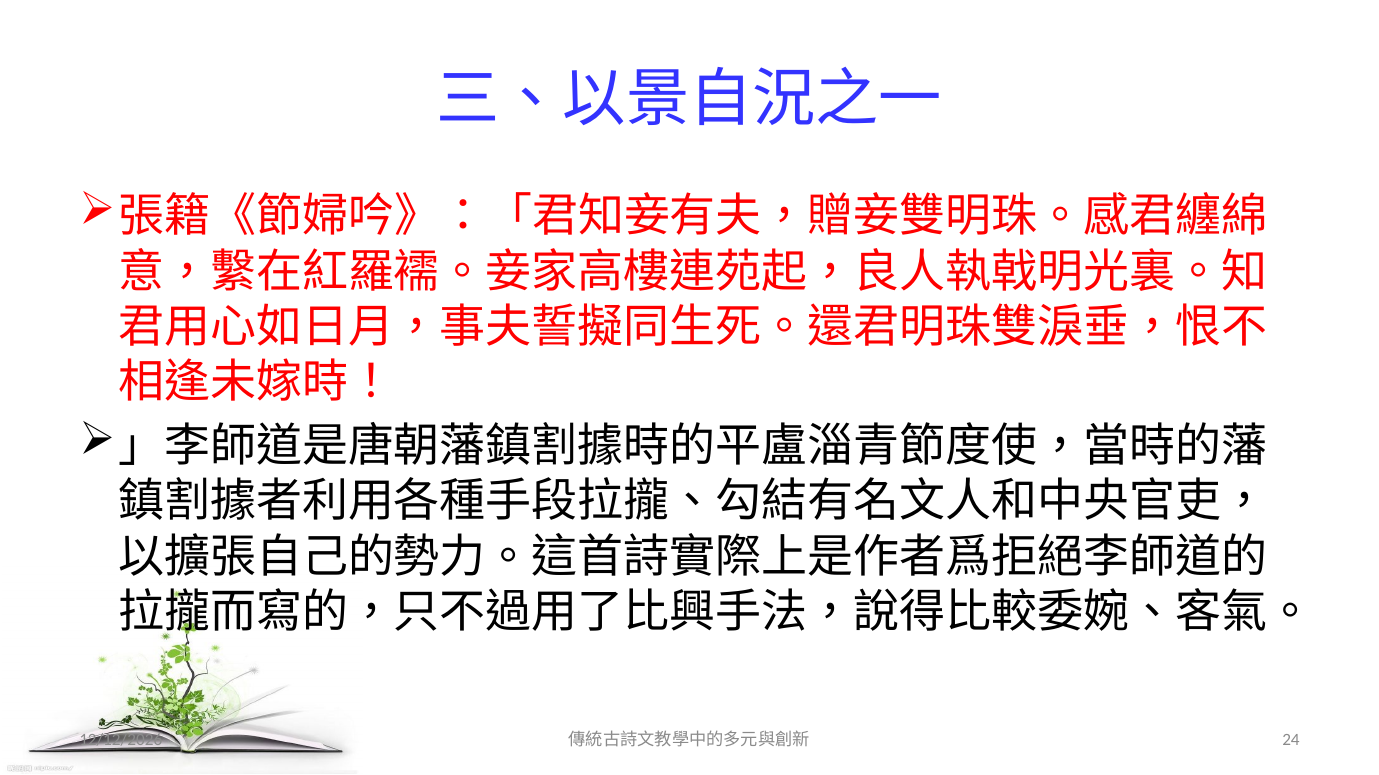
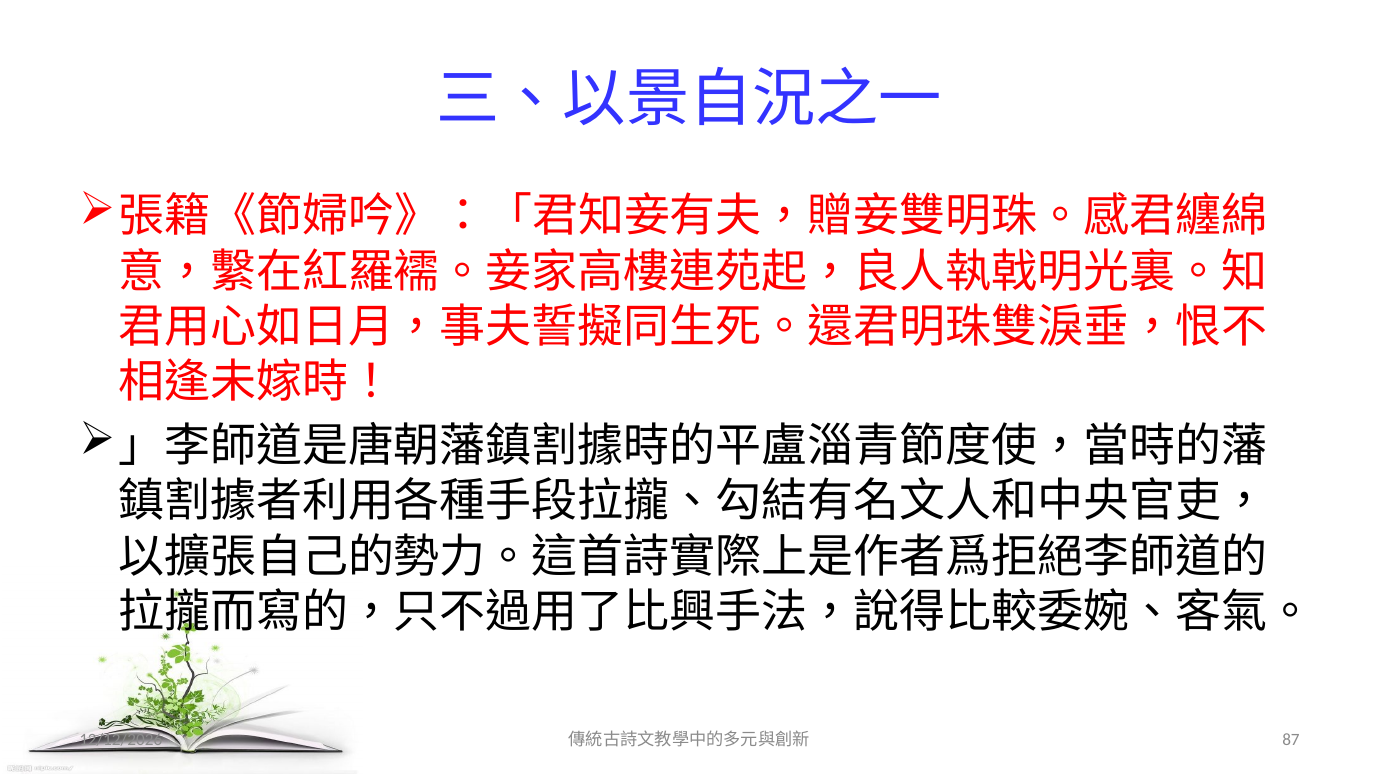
24: 24 -> 87
